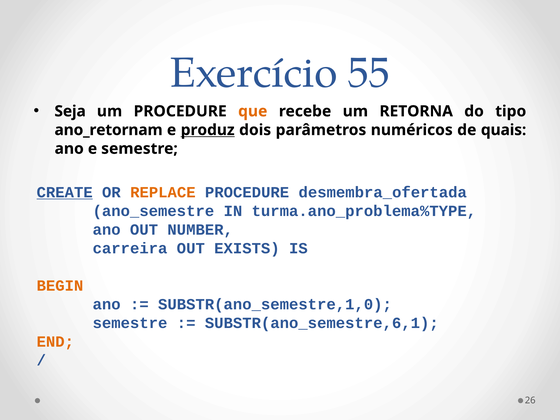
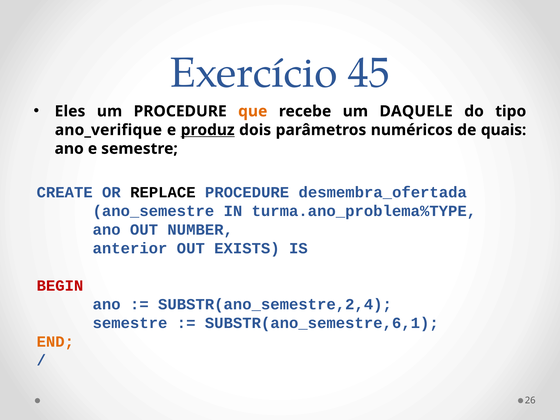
55: 55 -> 45
Seja: Seja -> Eles
RETORNA: RETORNA -> DAQUELE
ano_retornam: ano_retornam -> ano_verifique
CREATE underline: present -> none
REPLACE colour: orange -> black
carreira: carreira -> anterior
BEGIN colour: orange -> red
SUBSTR(ano_semestre,1,0: SUBSTR(ano_semestre,1,0 -> SUBSTR(ano_semestre,2,4
